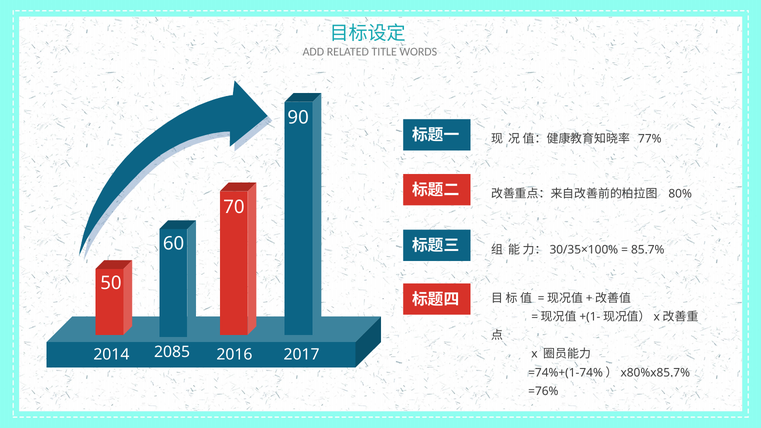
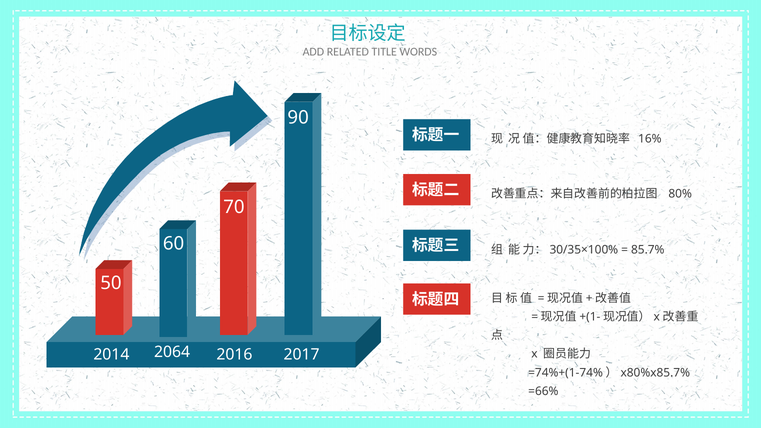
77%: 77% -> 16%
2085: 2085 -> 2064
=76%: =76% -> =66%
